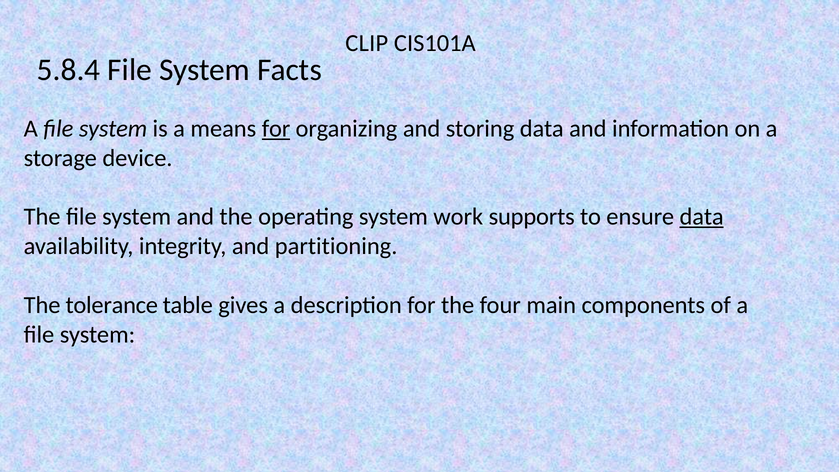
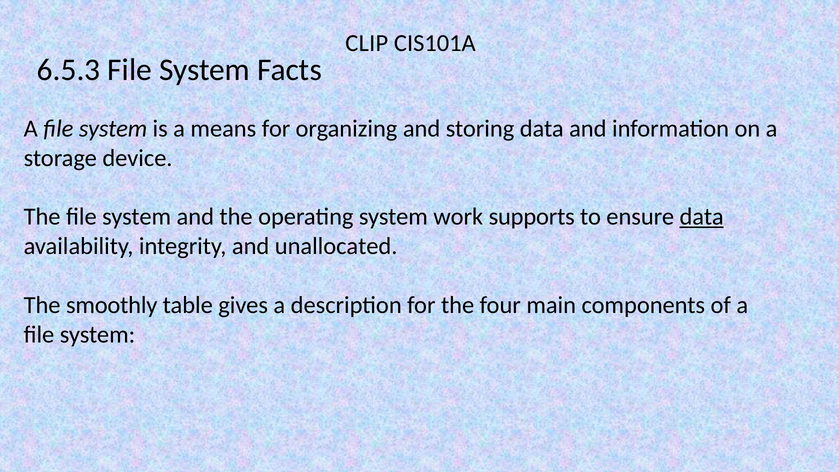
5.8.4: 5.8.4 -> 6.5.3
for at (276, 129) underline: present -> none
partitioning: partitioning -> unallocated
tolerance: tolerance -> smoothly
